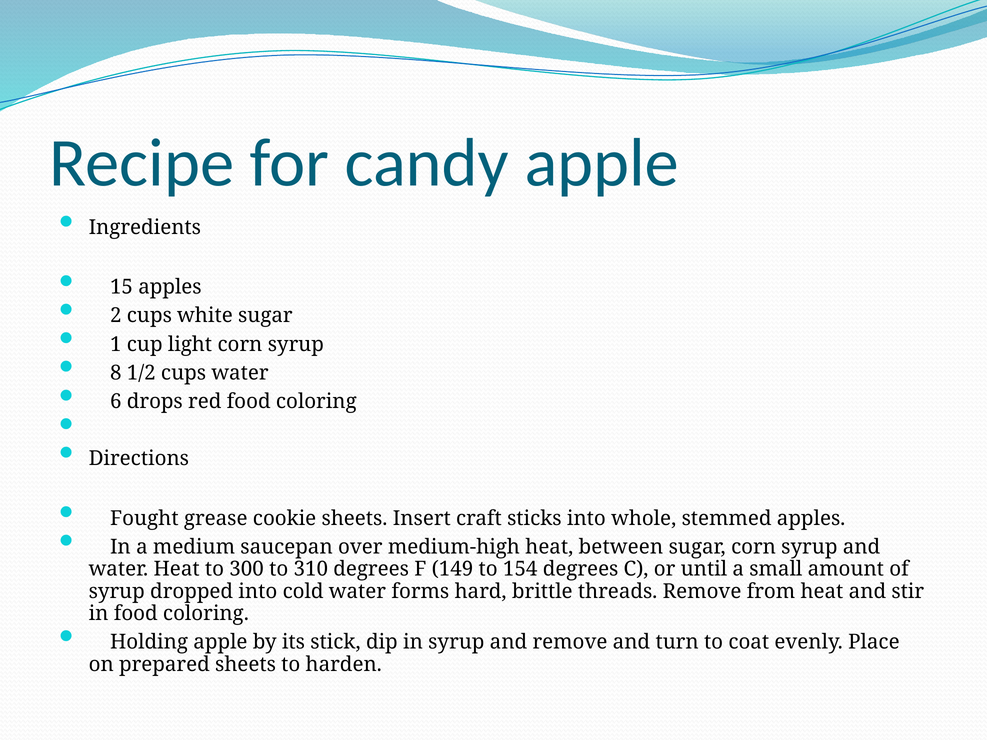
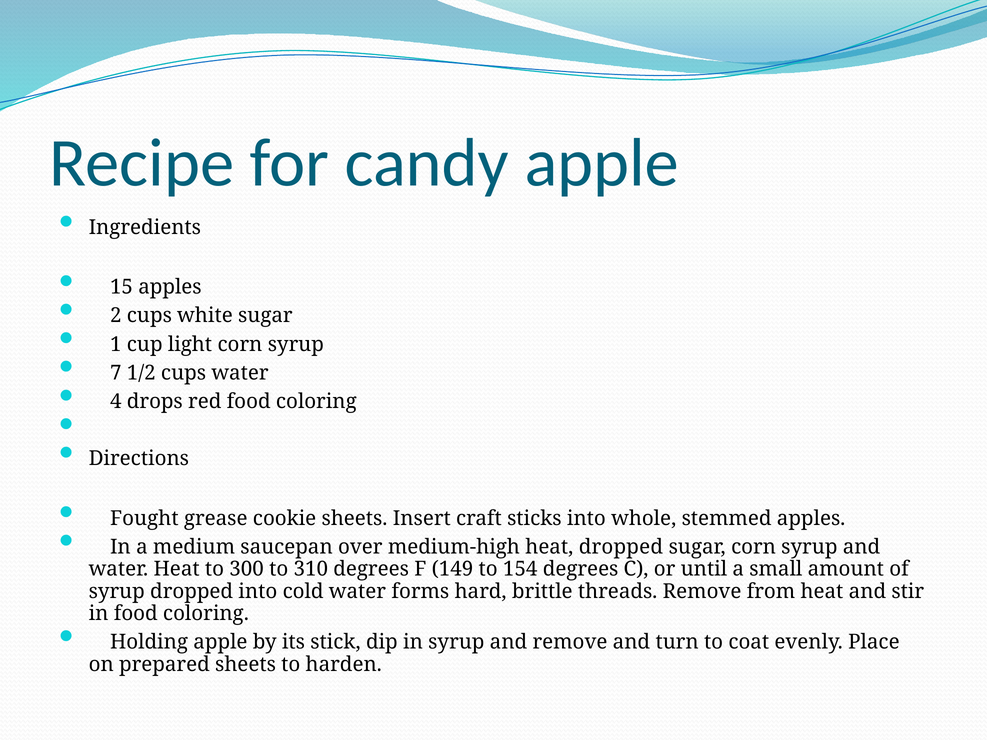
8: 8 -> 7
6: 6 -> 4
heat between: between -> dropped
